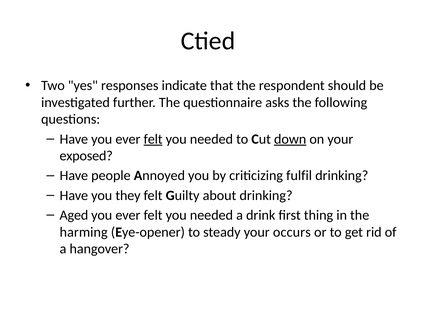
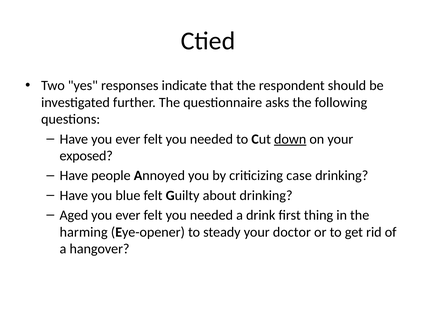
felt at (153, 139) underline: present -> none
fulfil: fulfil -> case
they: they -> blue
occurs: occurs -> doctor
